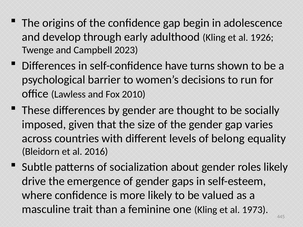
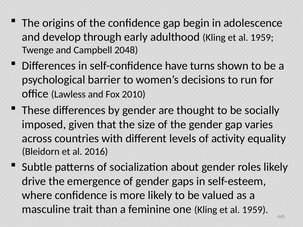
1926 at (262, 38): 1926 -> 1959
2023: 2023 -> 2048
belong: belong -> activity
1973 at (255, 210): 1973 -> 1959
